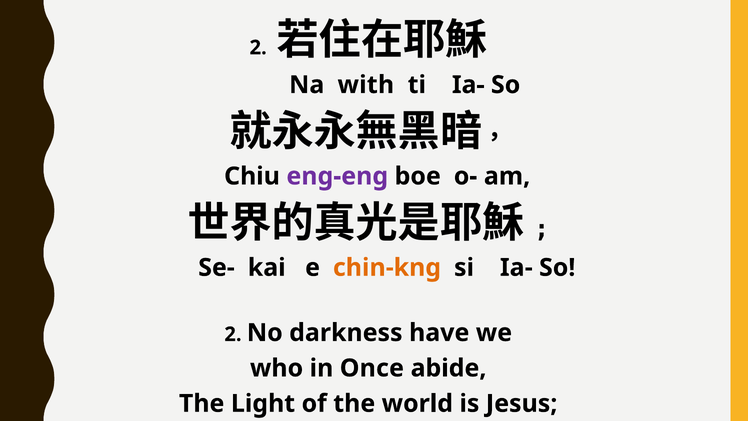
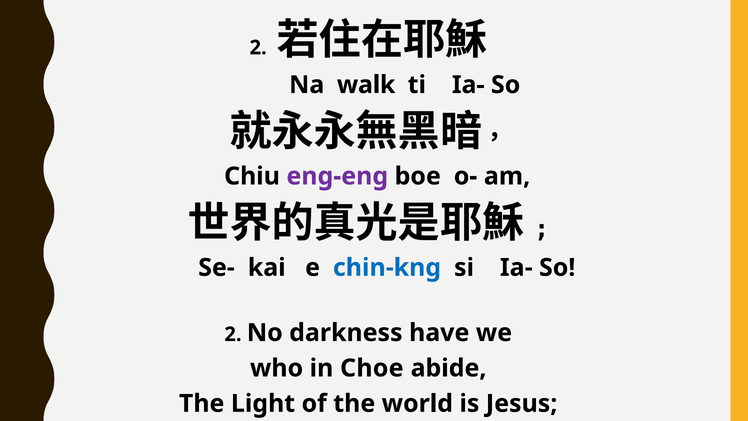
with: with -> walk
chin-kng colour: orange -> blue
Once: Once -> Choe
